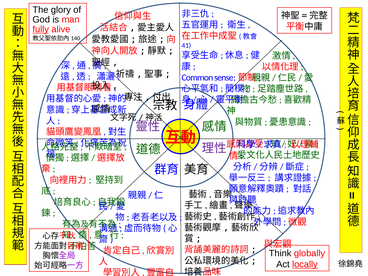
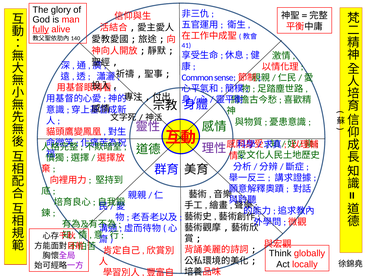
locally underline: present -> none
